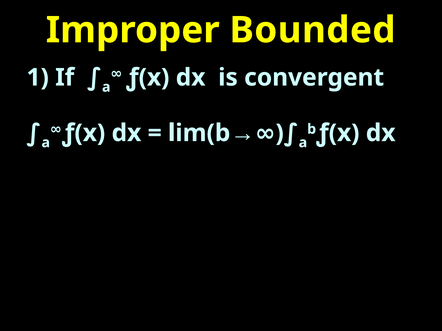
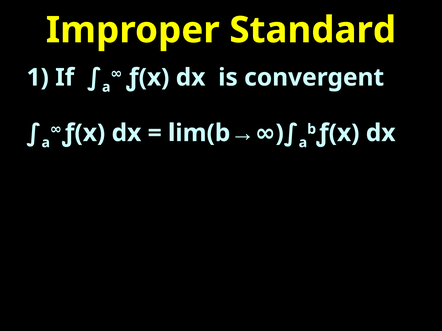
Bounded: Bounded -> Standard
